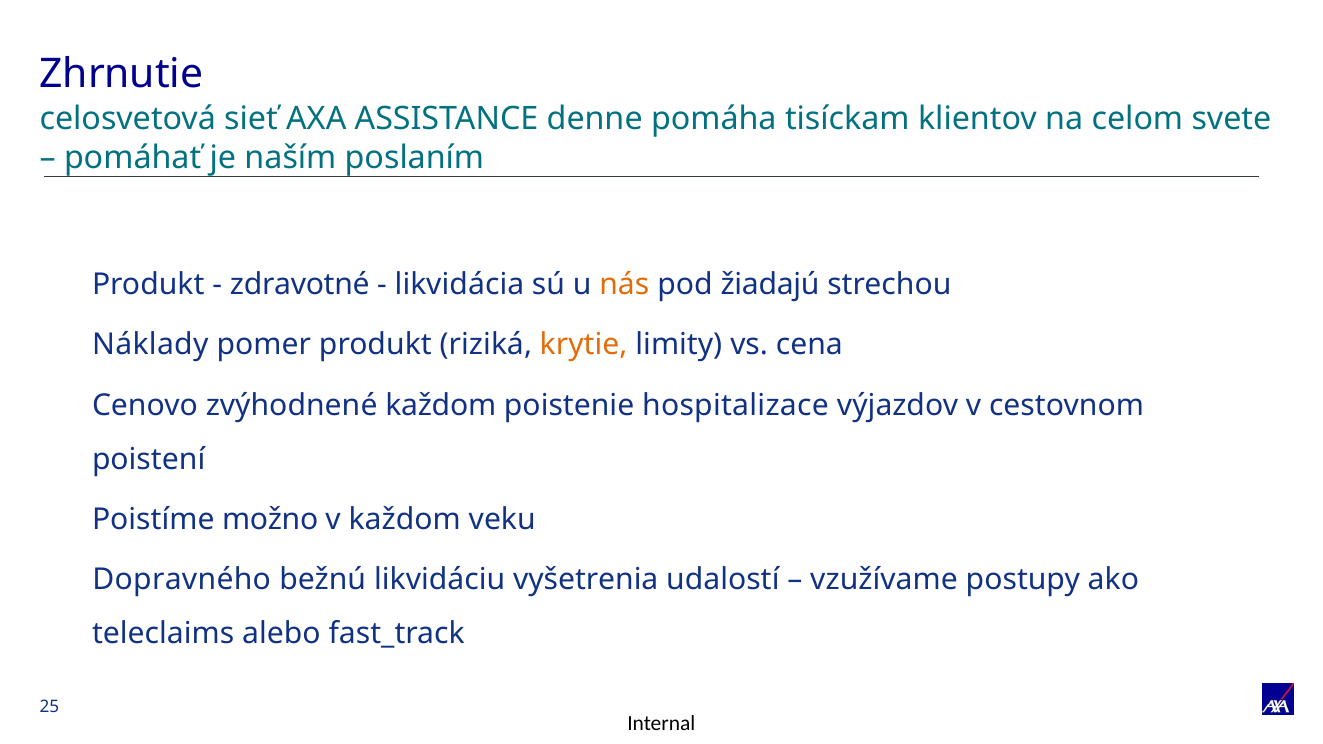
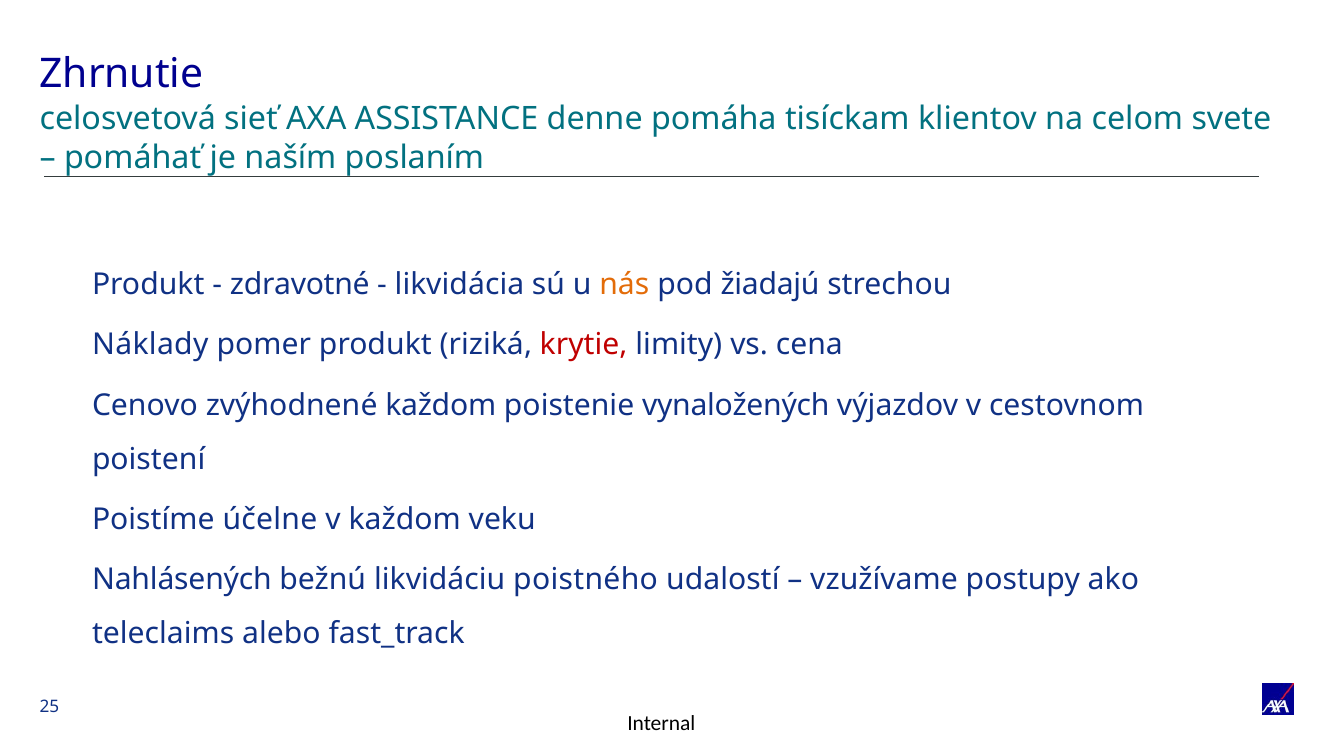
krytie colour: orange -> red
hospitalizace: hospitalizace -> vynaložených
možno: možno -> účelne
Dopravného: Dopravného -> Nahlásených
vyšetrenia: vyšetrenia -> poistného
